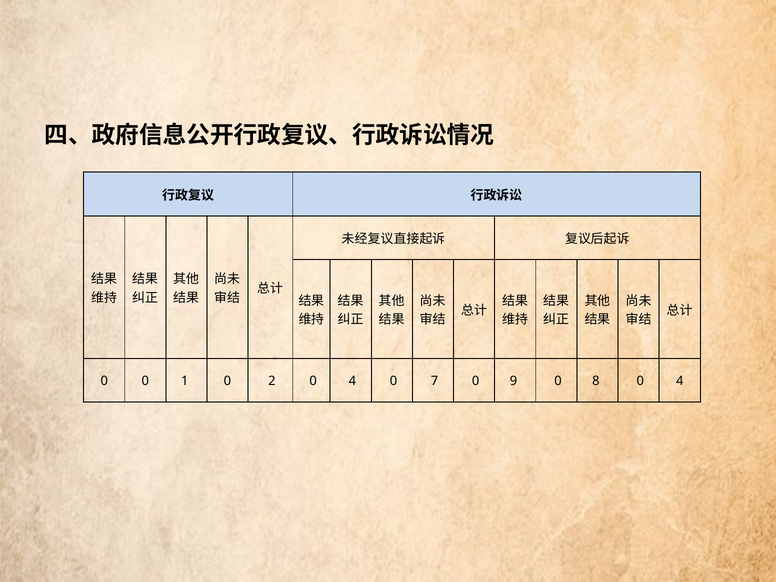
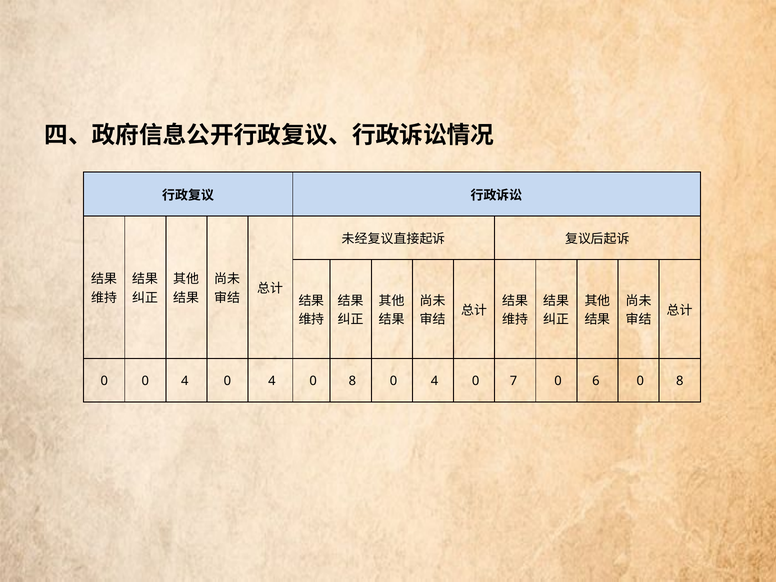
0 0 1: 1 -> 4
2 at (272, 381): 2 -> 4
4 at (352, 381): 4 -> 8
7 at (435, 381): 7 -> 4
9: 9 -> 7
8: 8 -> 6
4 at (680, 381): 4 -> 8
